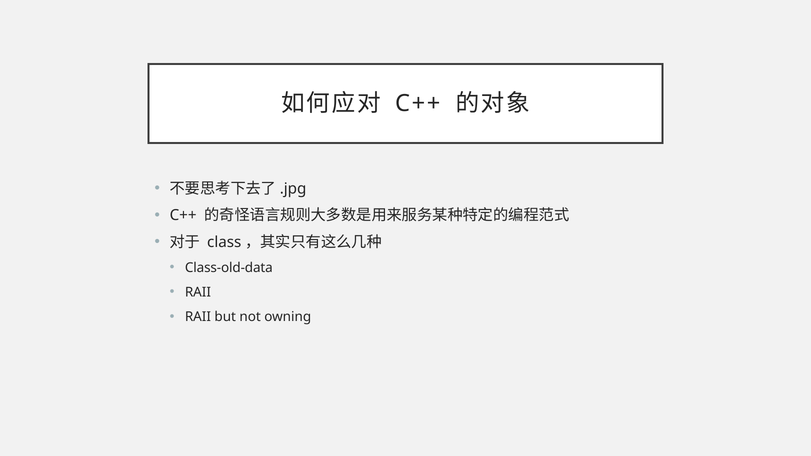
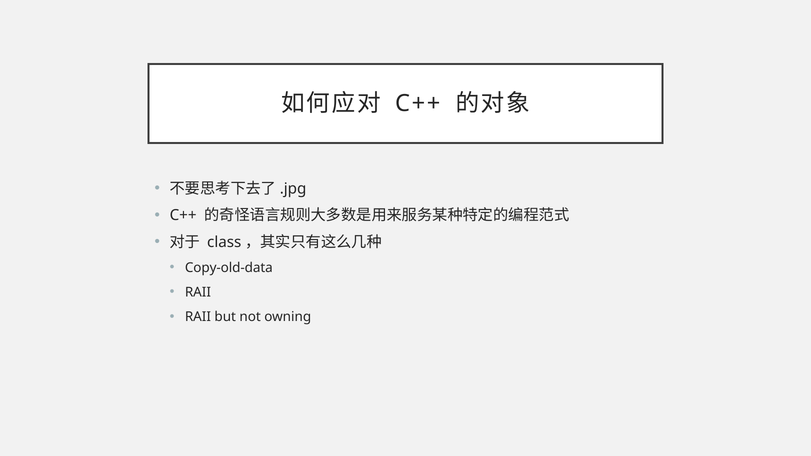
Class-old-data: Class-old-data -> Copy-old-data
